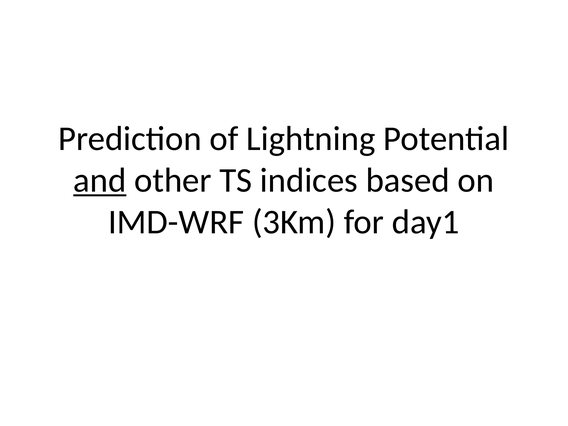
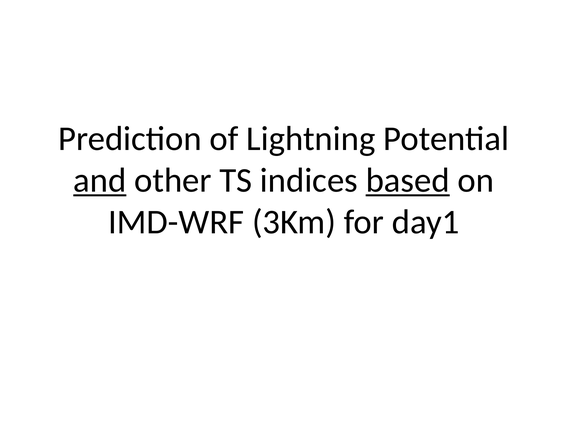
based underline: none -> present
